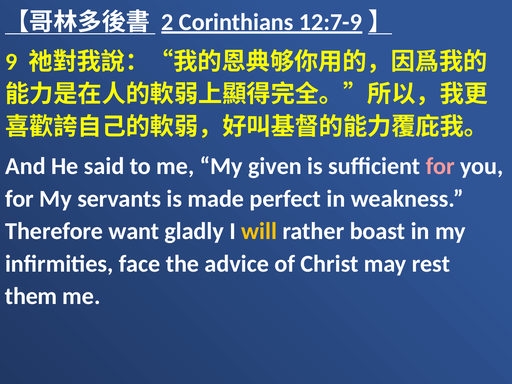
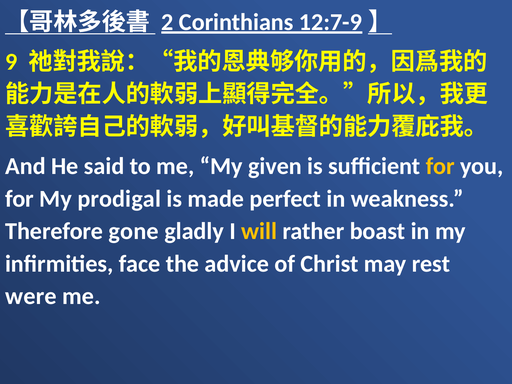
for at (440, 166) colour: pink -> yellow
servants: servants -> prodigal
want: want -> gone
them: them -> were
